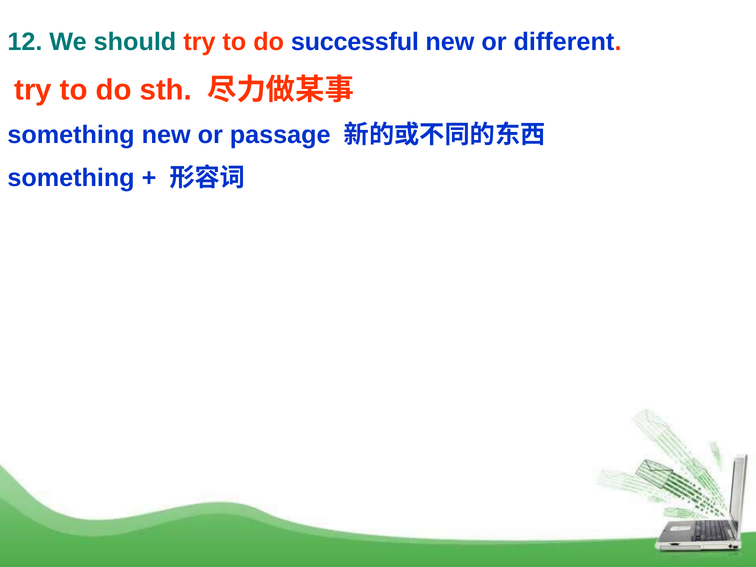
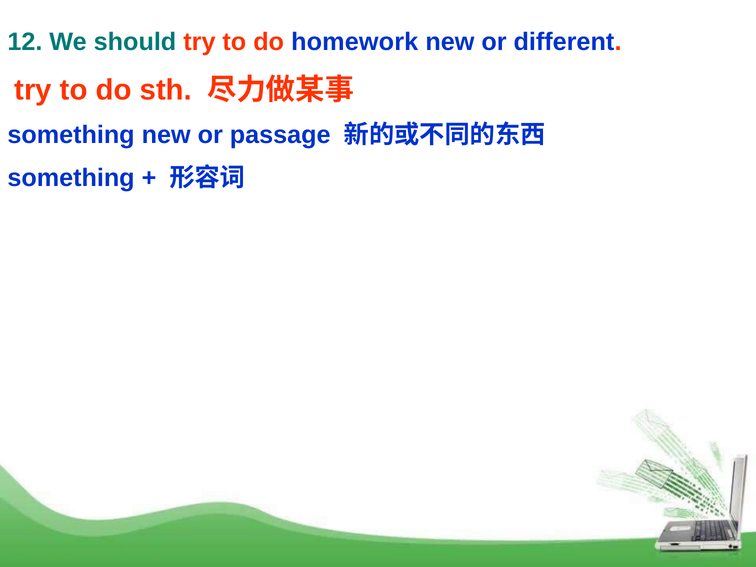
successful: successful -> homework
